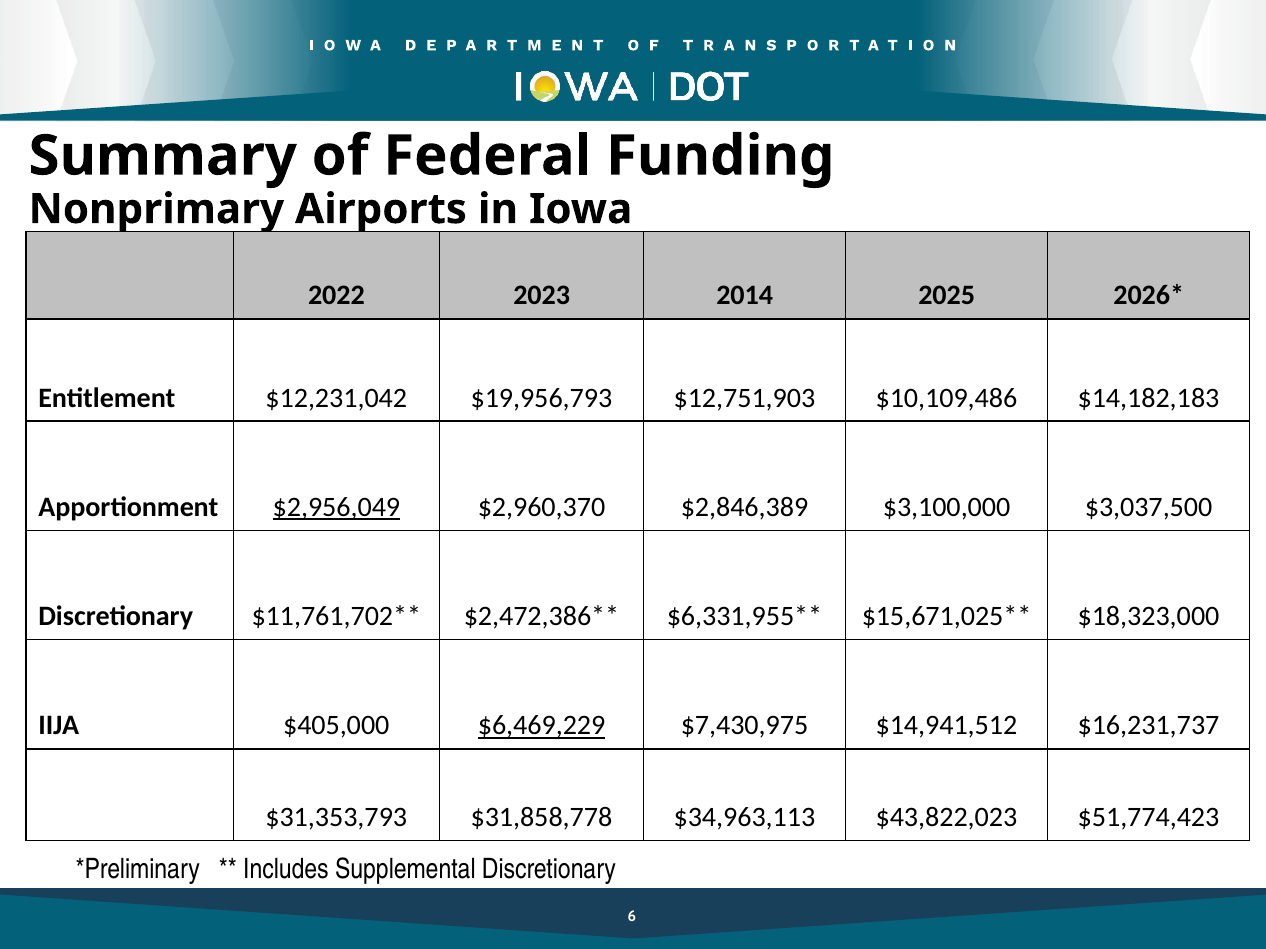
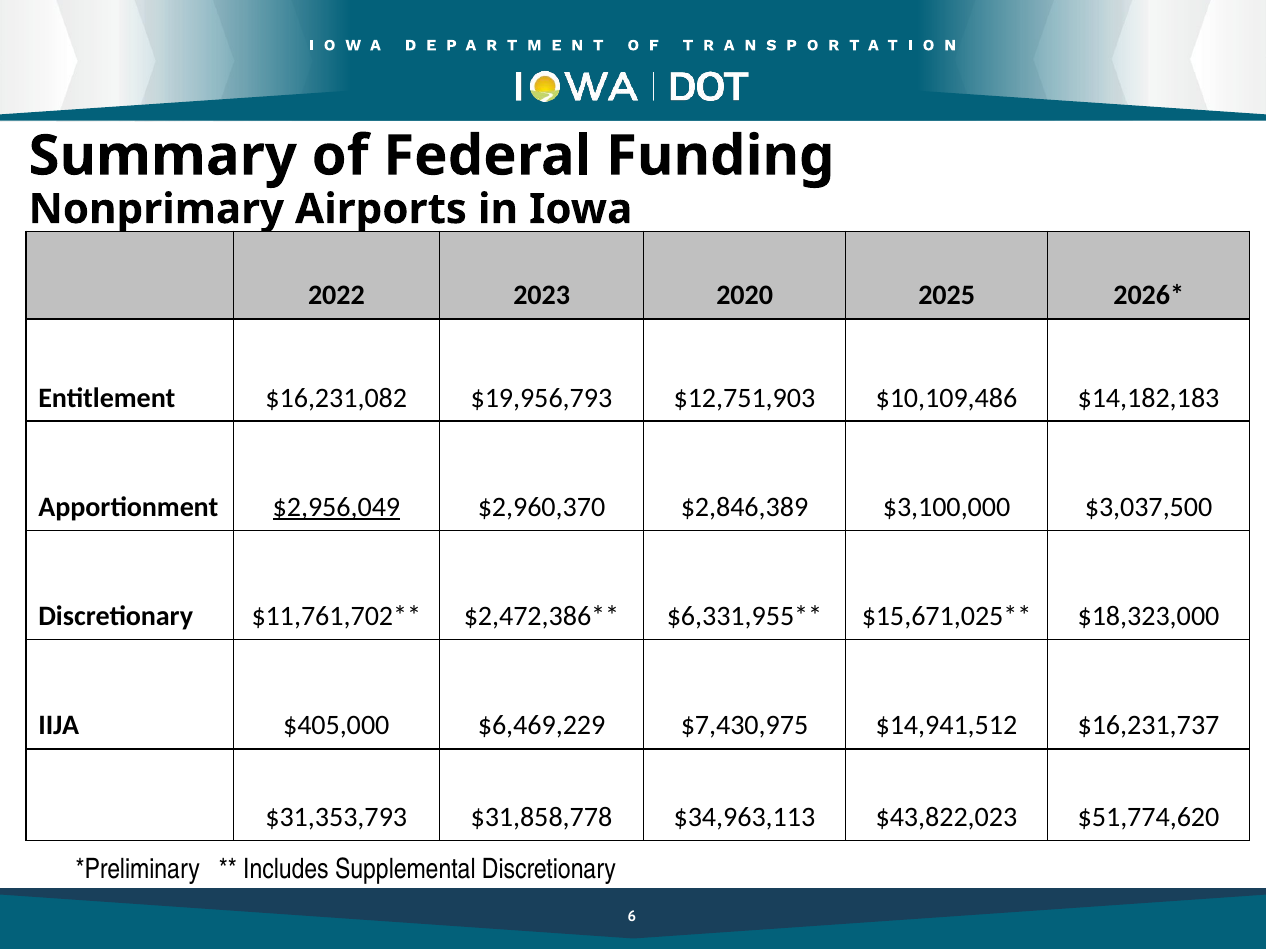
2014: 2014 -> 2020
$12,231,042: $12,231,042 -> $16,231,082
$6,469,229 underline: present -> none
$51,774,423: $51,774,423 -> $51,774,620
